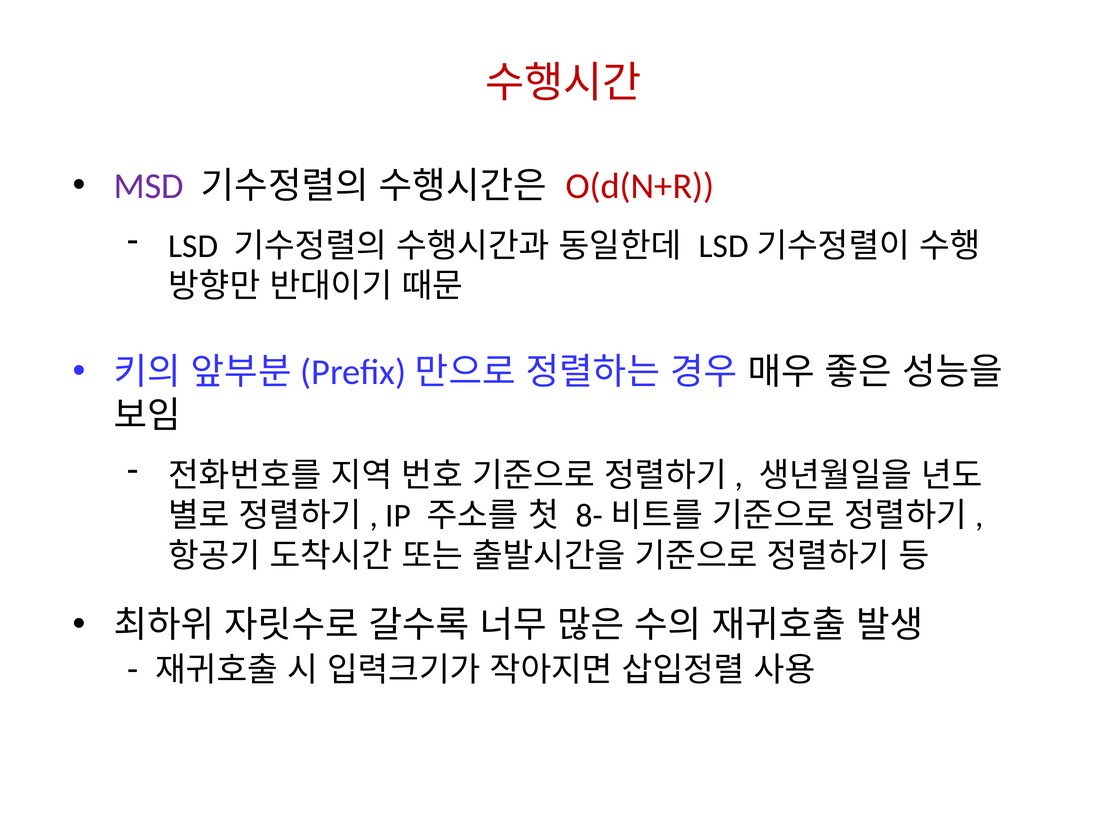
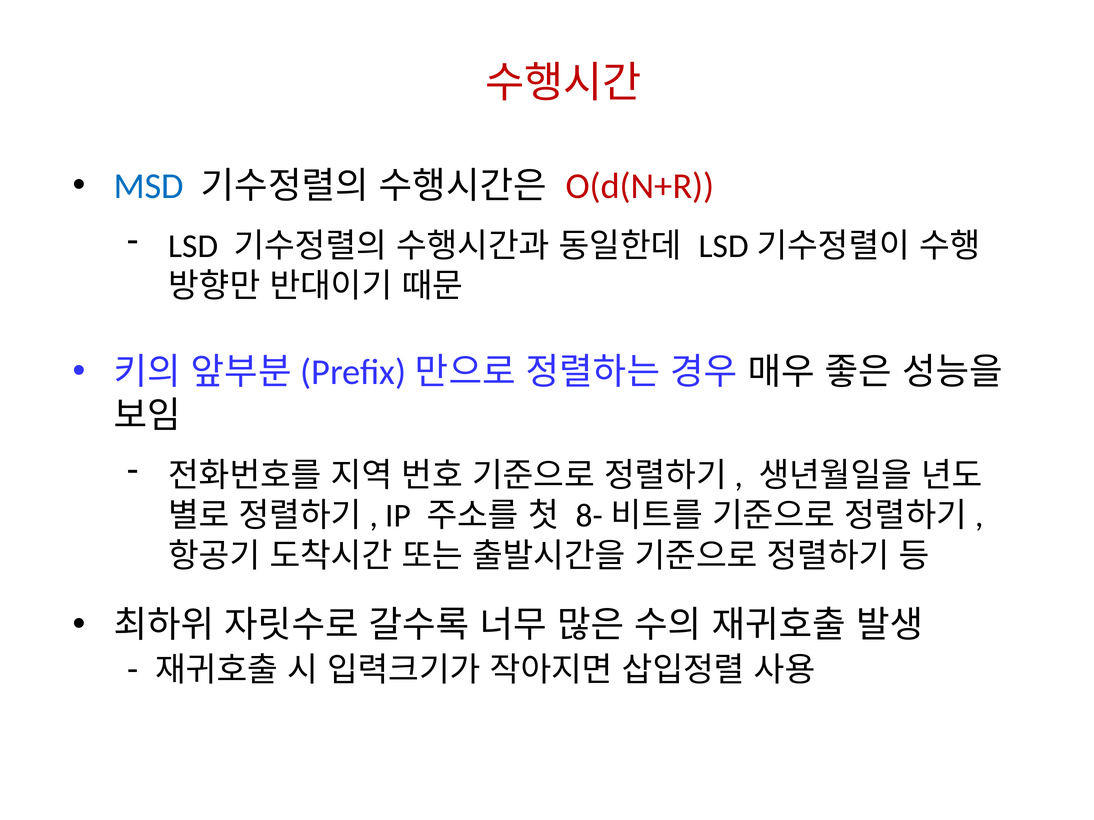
MSD colour: purple -> blue
